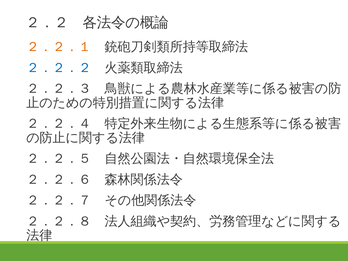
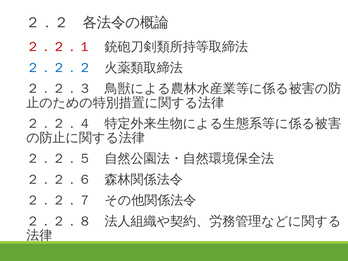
２．２．１ colour: orange -> red
